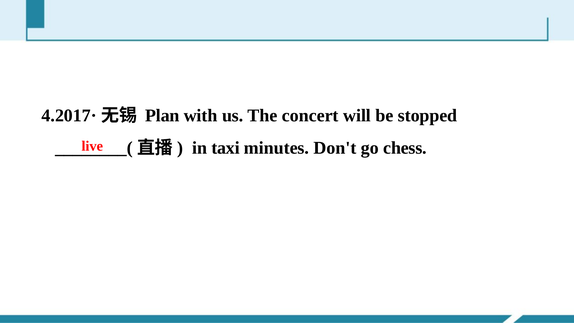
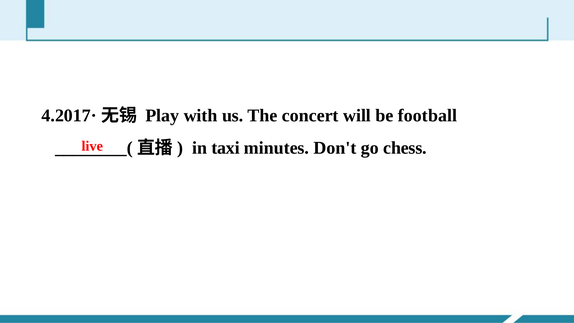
Plan: Plan -> Play
stopped: stopped -> football
